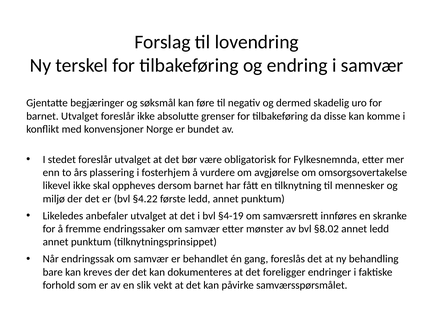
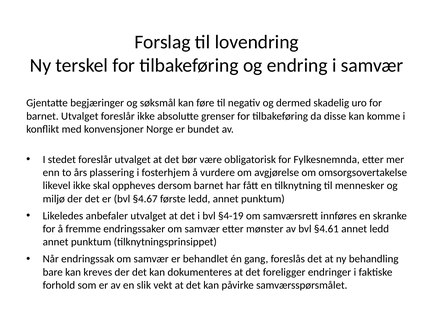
§4.22: §4.22 -> §4.67
§8.02: §8.02 -> §4.61
